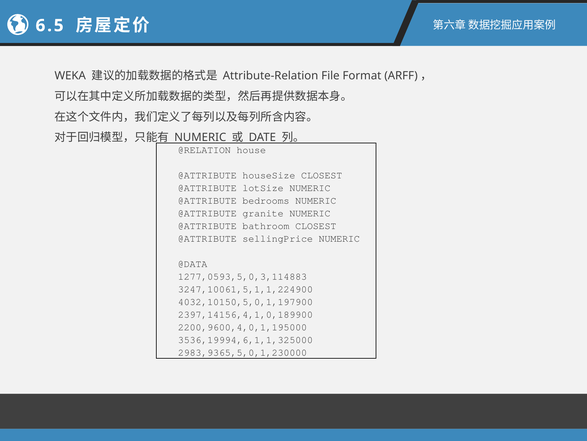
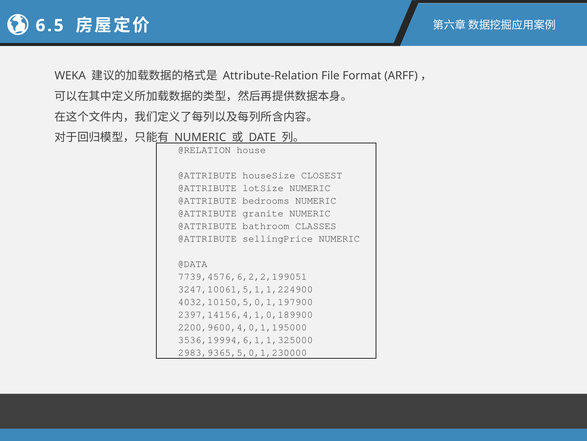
bathroom CLOSEST: CLOSEST -> CLASSES
1277,0593,5,0,3,114883: 1277,0593,5,0,3,114883 -> 7739,4576,6,2,2,199051
